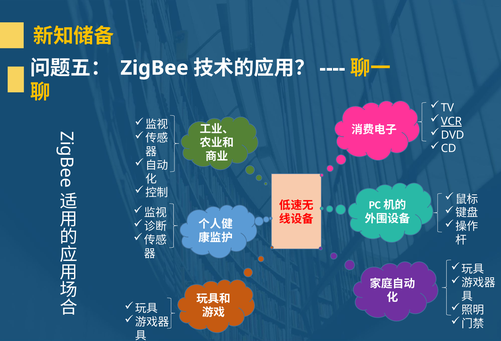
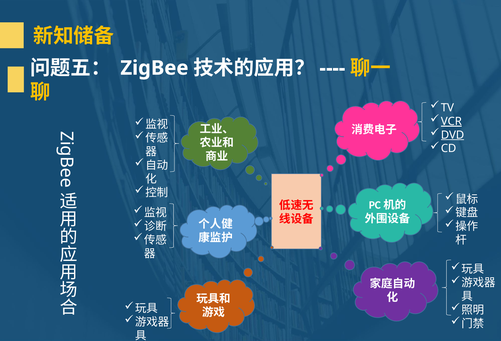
DVD underline: none -> present
